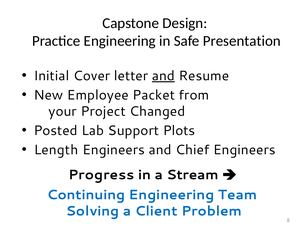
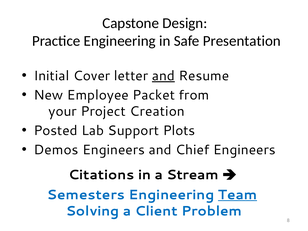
Changed: Changed -> Creation
Length: Length -> Demos
Progress: Progress -> Citations
Continuing: Continuing -> Semesters
Team underline: none -> present
